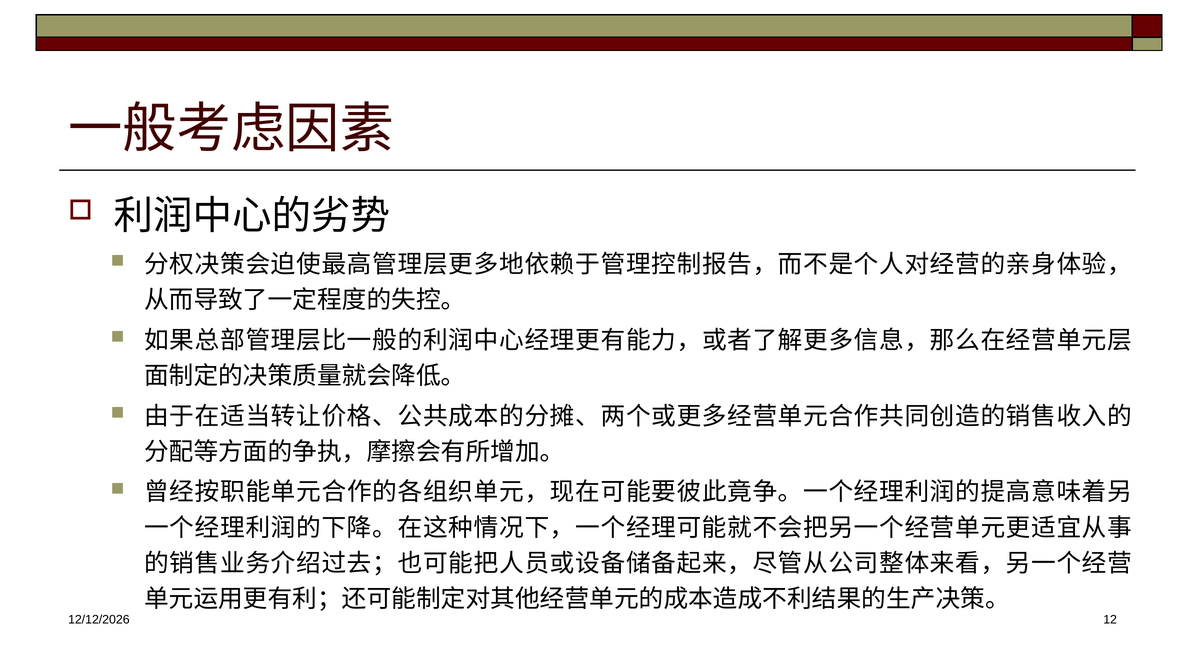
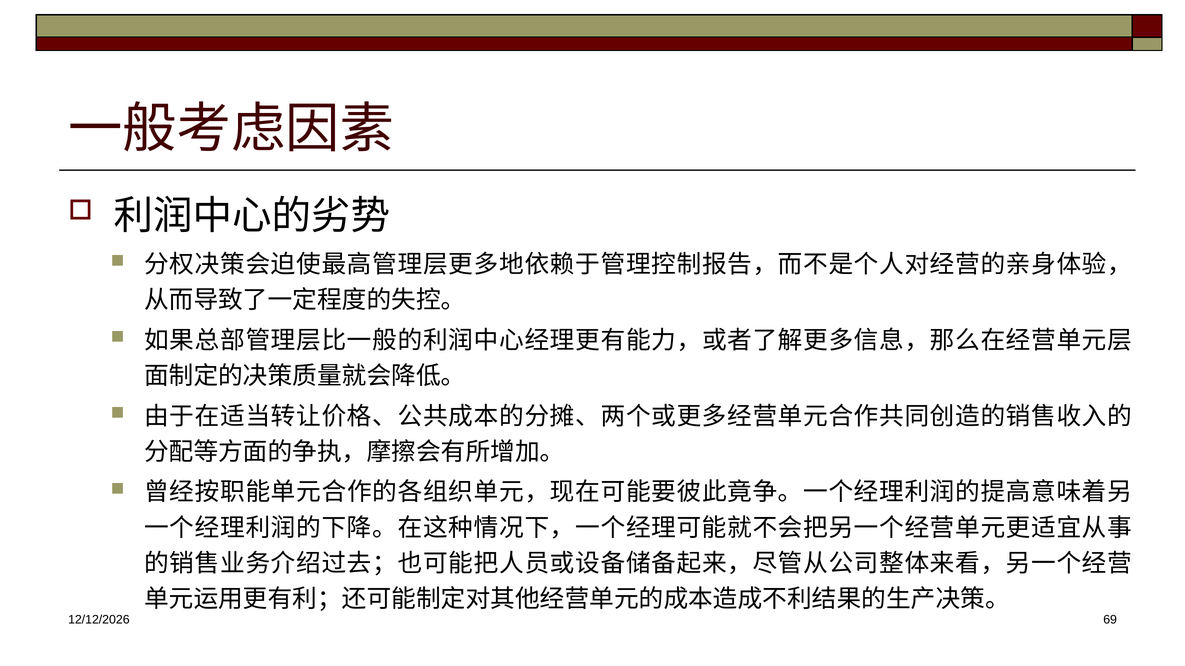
12: 12 -> 69
